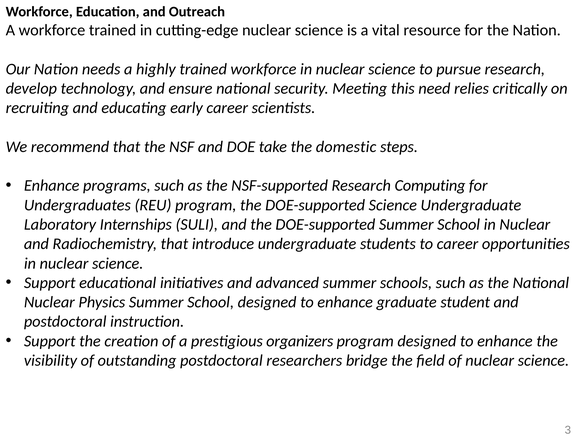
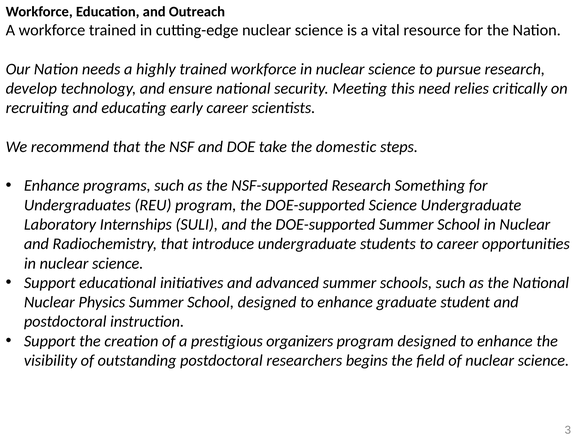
Computing: Computing -> Something
bridge: bridge -> begins
